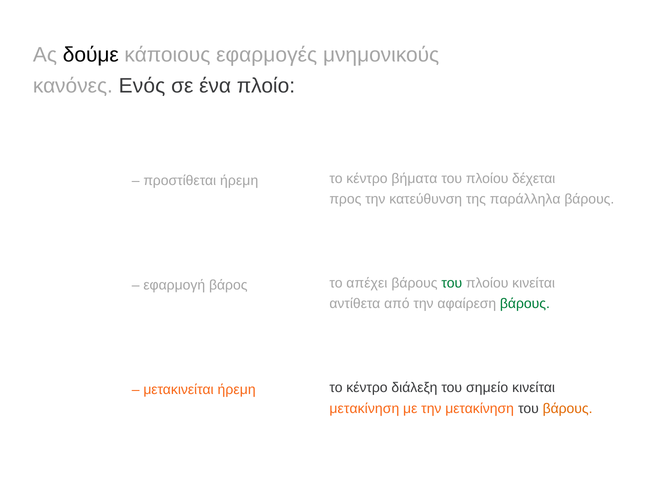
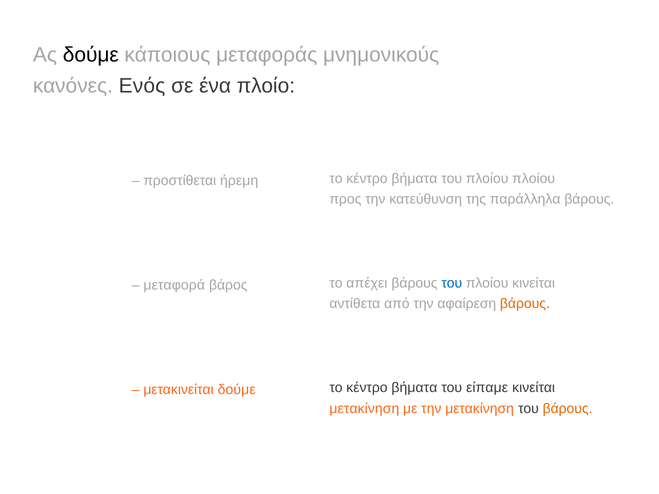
εφαρμογές: εφαρμογές -> μεταφοράς
πλοίου δέχεται: δέχεται -> πλοίου
του at (452, 283) colour: green -> blue
εφαρμογή: εφαρμογή -> μεταφορά
βάρους at (525, 304) colour: green -> orange
διάλεξη at (414, 388): διάλεξη -> βήματα
σημείο: σημείο -> είπαμε
μετακινείται ήρεμη: ήρεμη -> δούμε
